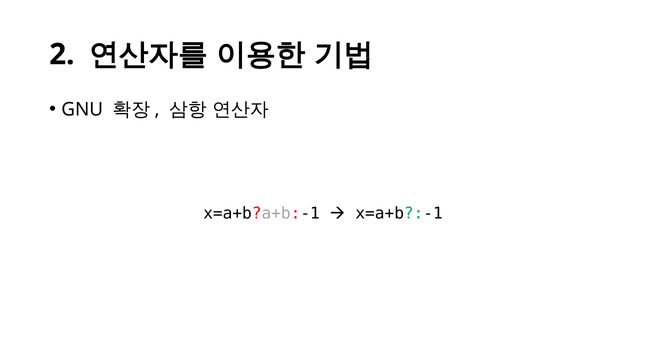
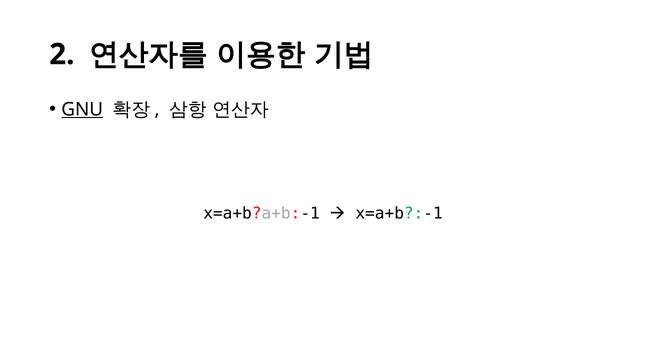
GNU underline: none -> present
